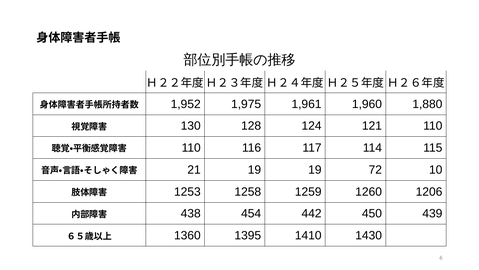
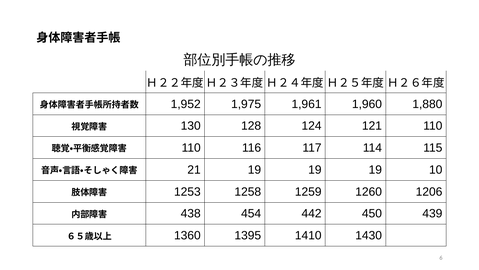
19 19 72: 72 -> 19
